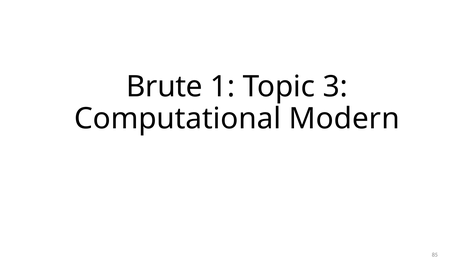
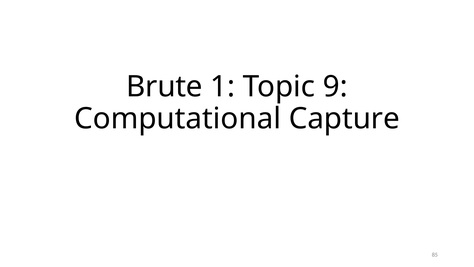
3: 3 -> 9
Modern: Modern -> Capture
